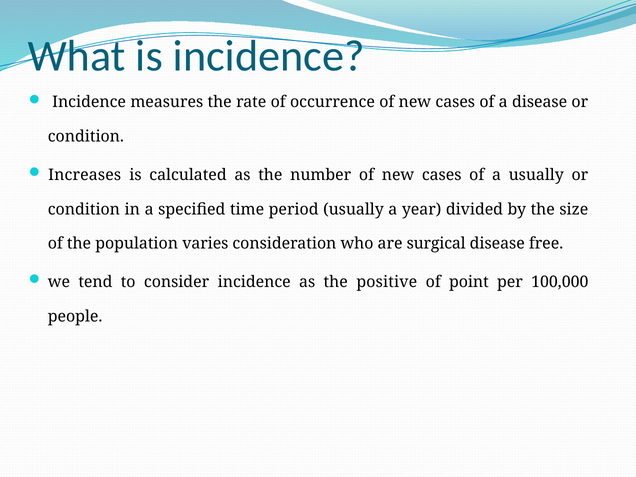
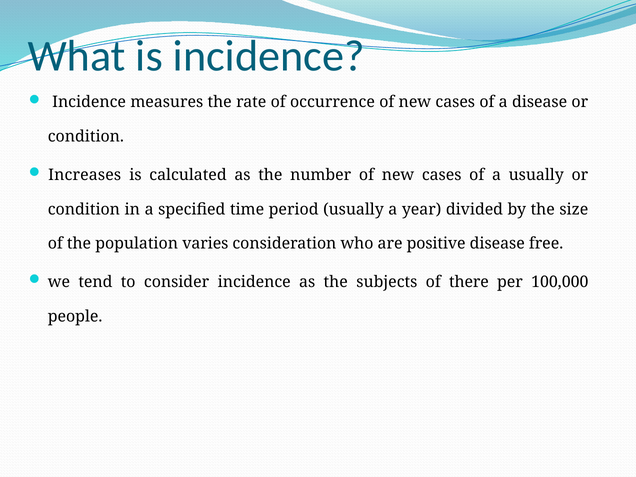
surgical: surgical -> positive
positive: positive -> subjects
point: point -> there
